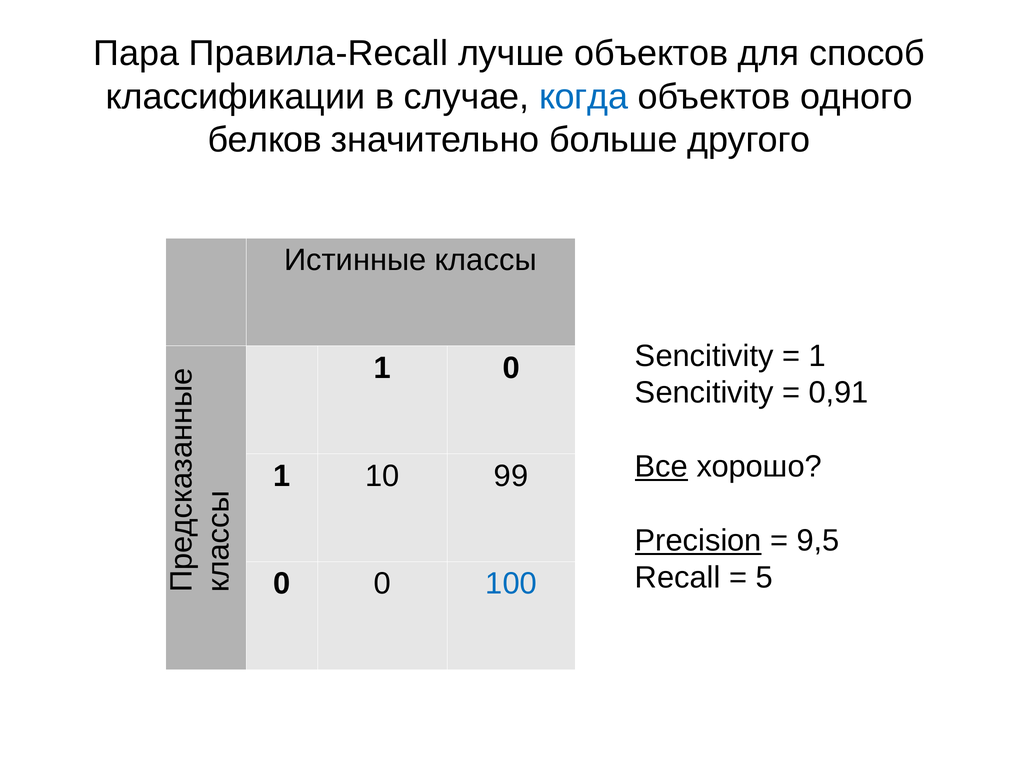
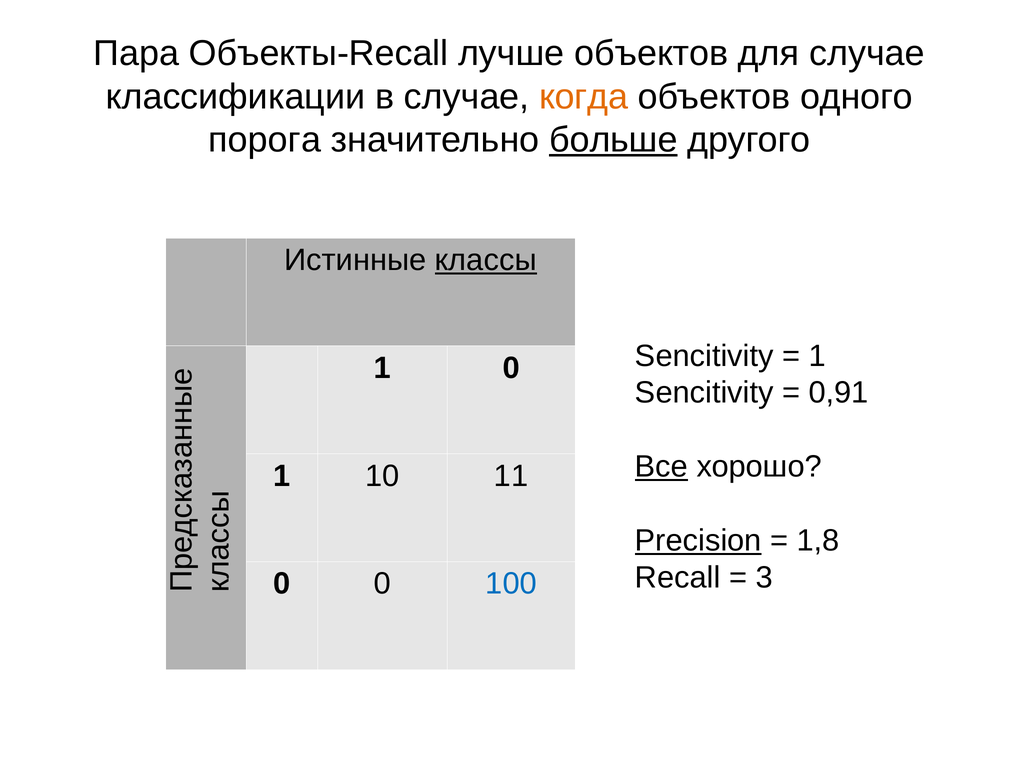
Правила-Recall: Правила-Recall -> Объекты-Recall
для способ: способ -> случае
когда colour: blue -> orange
белков: белков -> порога
больше underline: none -> present
классы underline: none -> present
99: 99 -> 11
9,5: 9,5 -> 1,8
5: 5 -> 3
